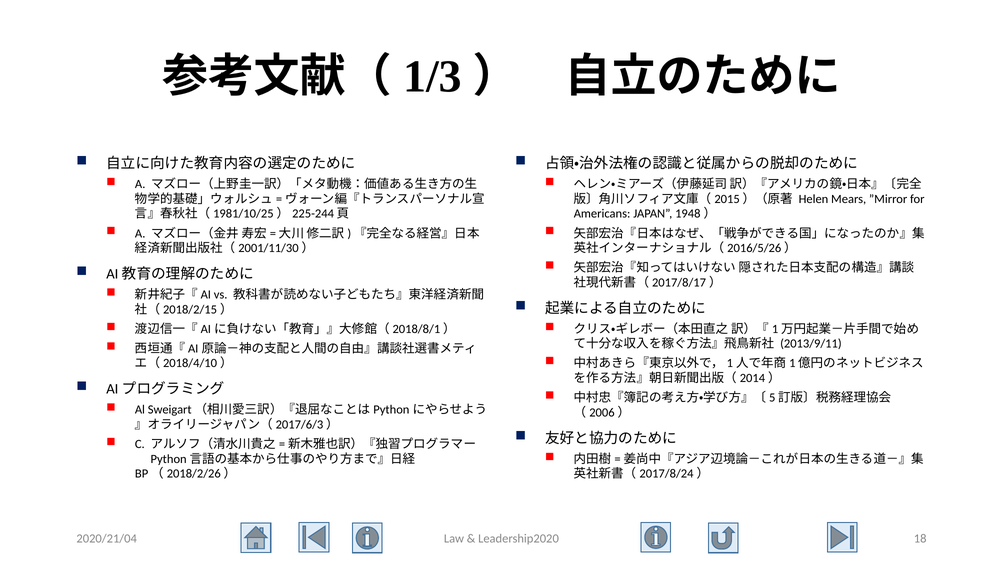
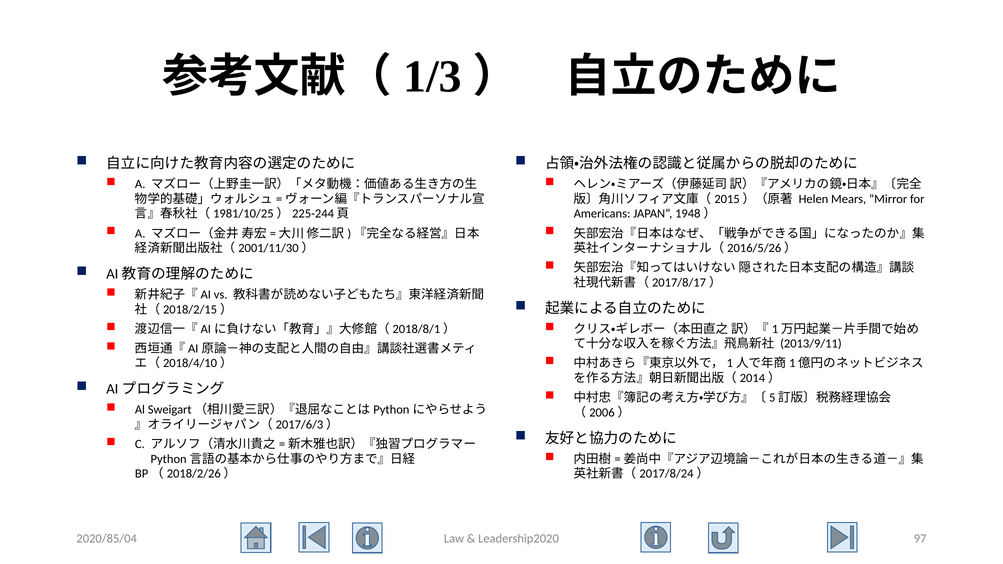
2020/21/04: 2020/21/04 -> 2020/85/04
18: 18 -> 97
